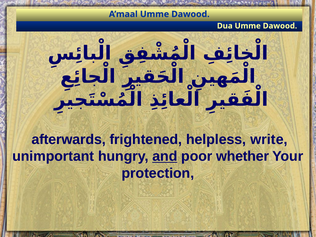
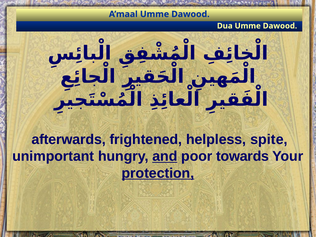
write: write -> spite
whether: whether -> towards
protection underline: none -> present
